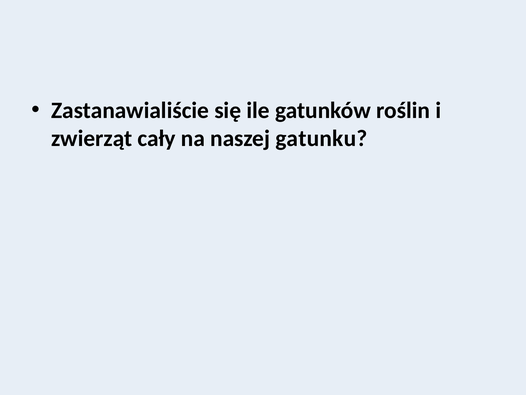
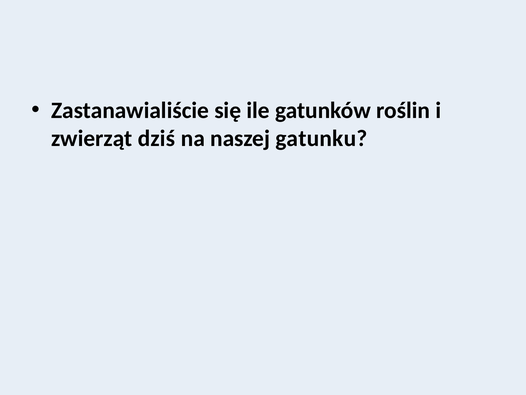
cały: cały -> dziś
